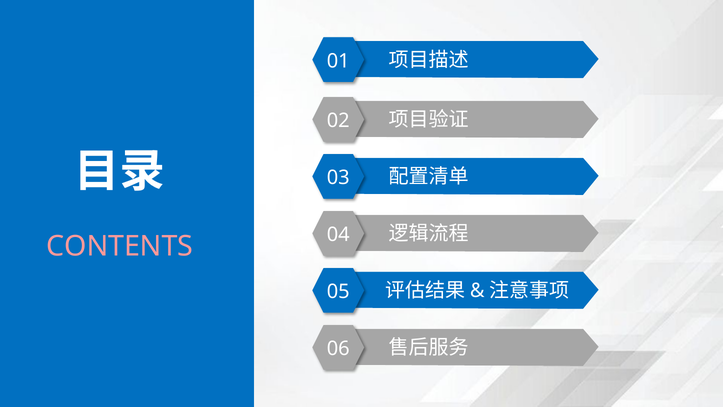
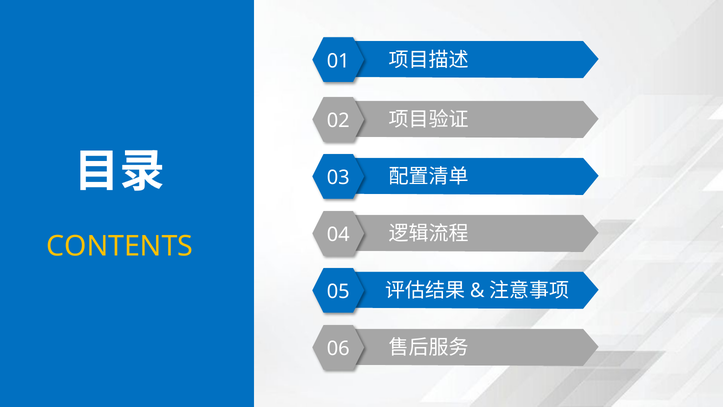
CONTENTS colour: pink -> yellow
